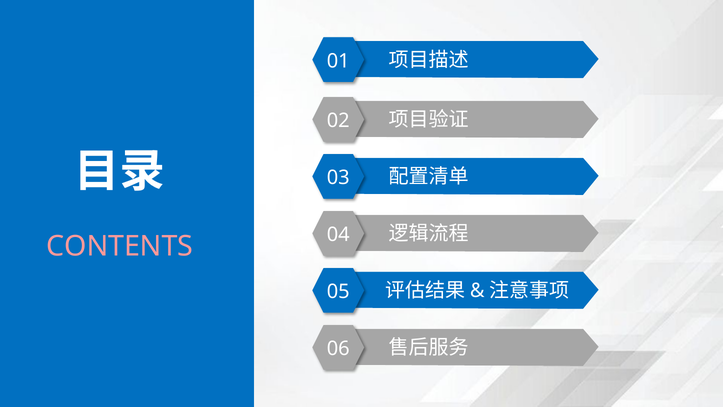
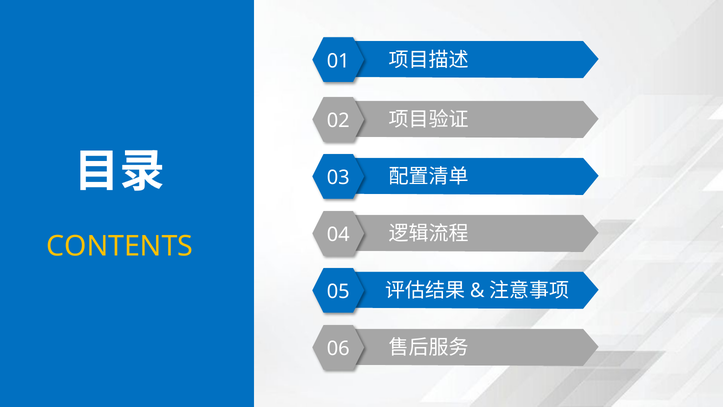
CONTENTS colour: pink -> yellow
